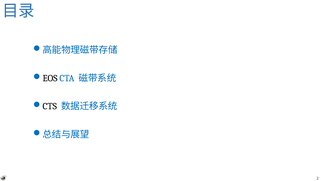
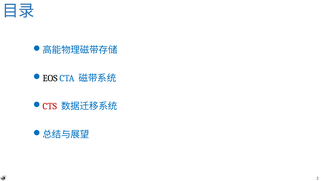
CTS colour: black -> red
